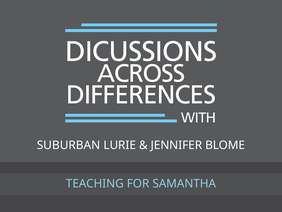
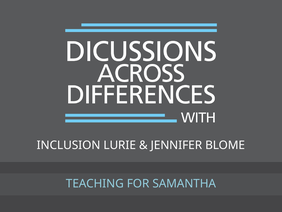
SUBURBAN: SUBURBAN -> INCLUSION
